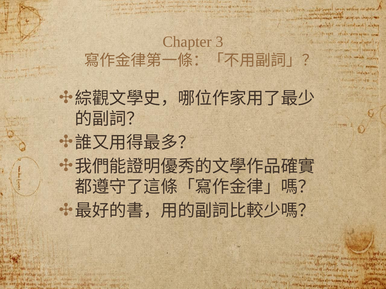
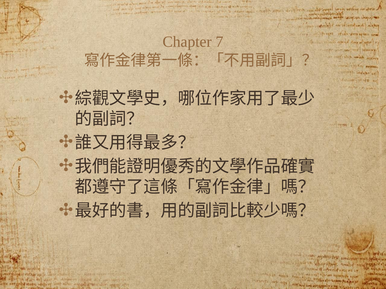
3: 3 -> 7
